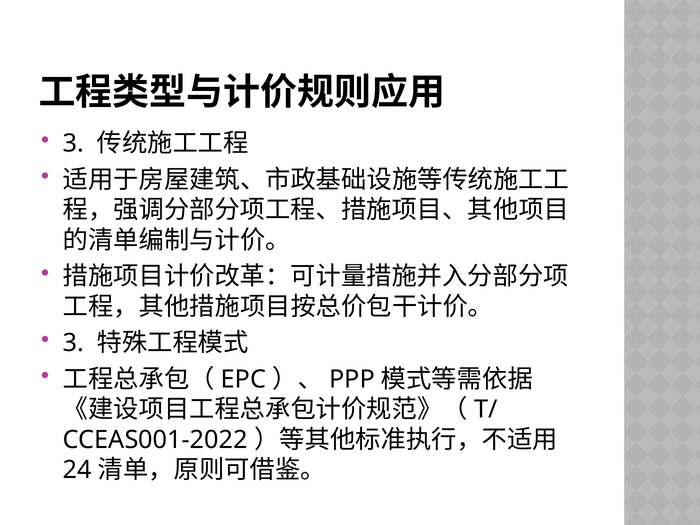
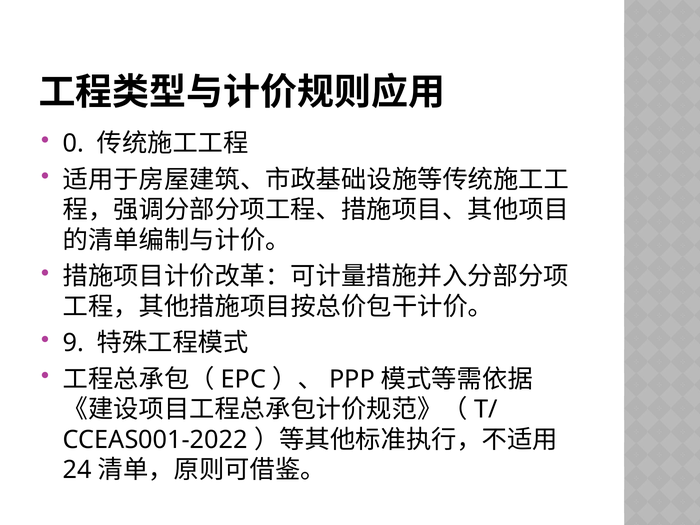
3 at (74, 144): 3 -> 0
3 at (74, 343): 3 -> 9
